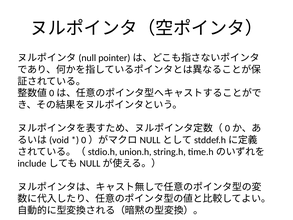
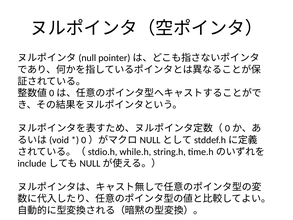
union.h: union.h -> while.h
